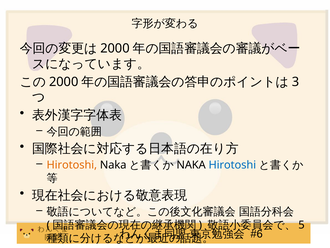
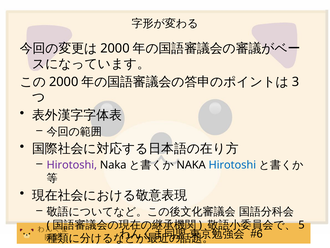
Hirotoshi at (72, 165) colour: orange -> purple
